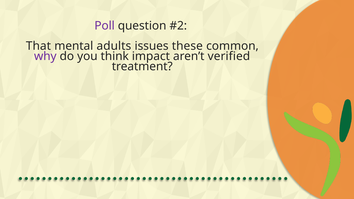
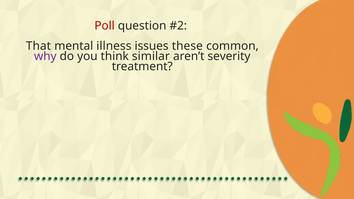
Poll colour: purple -> red
adults: adults -> illness
impact: impact -> similar
verified: verified -> severity
